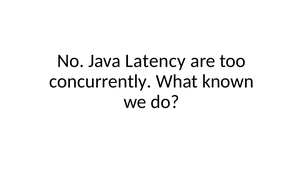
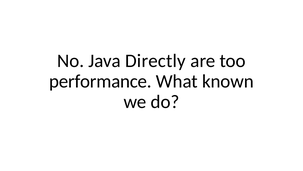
Latency: Latency -> Directly
concurrently: concurrently -> performance
